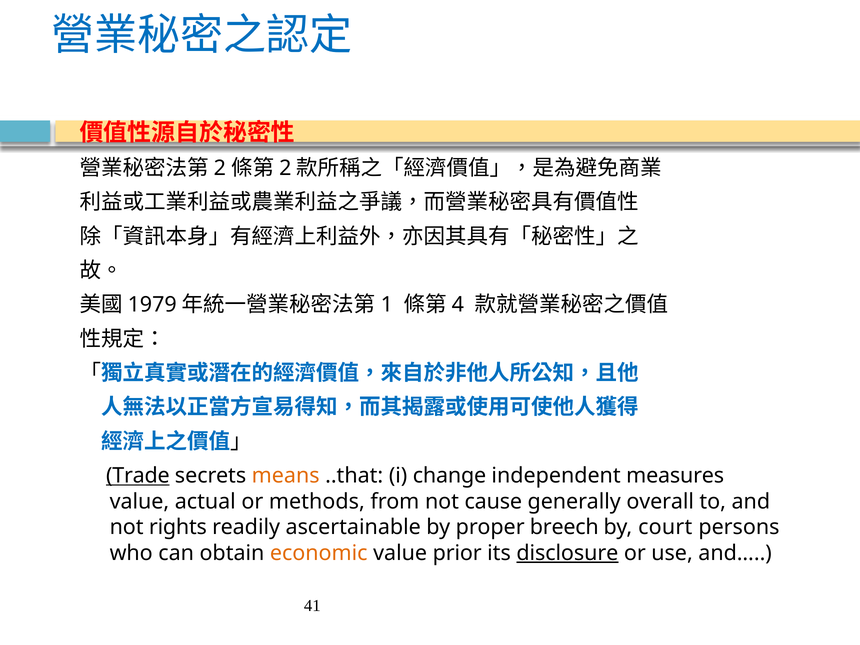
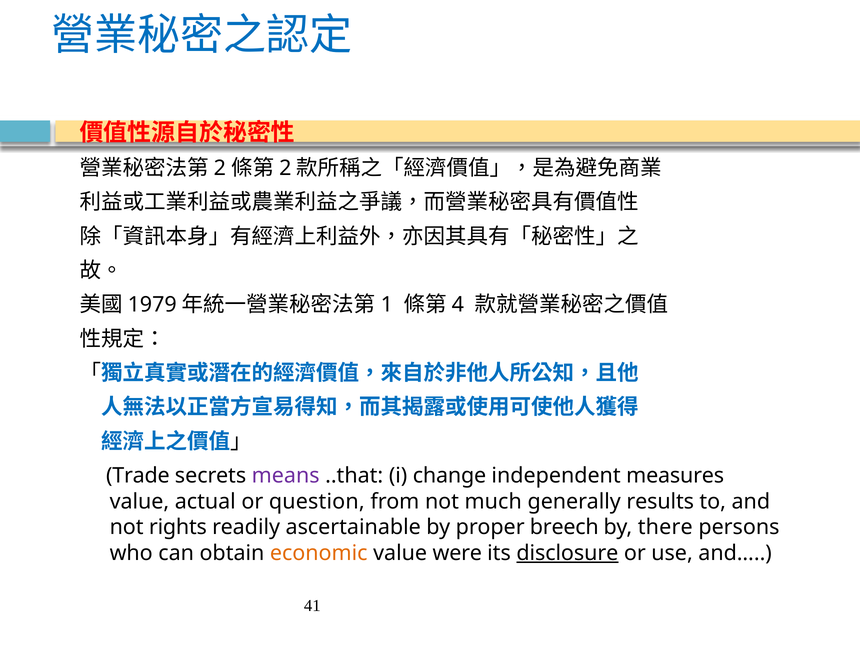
Trade underline: present -> none
means colour: orange -> purple
methods: methods -> question
cause: cause -> much
overall: overall -> results
court: court -> there
prior: prior -> were
